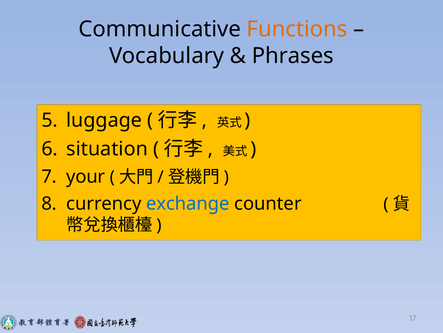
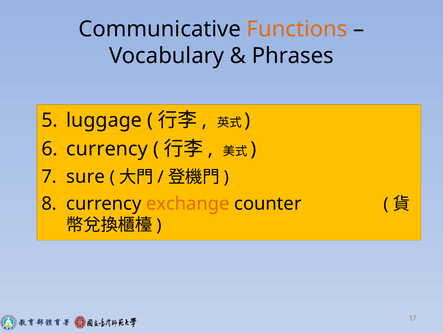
situation at (107, 148): situation -> currency
your: your -> sure
exchange colour: blue -> orange
